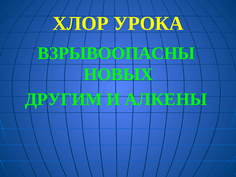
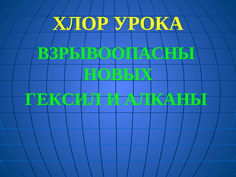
ДРУГИМ: ДРУГИМ -> ГЕКСИЛ
АЛКЕНЫ: АЛКЕНЫ -> АЛКАНЫ
